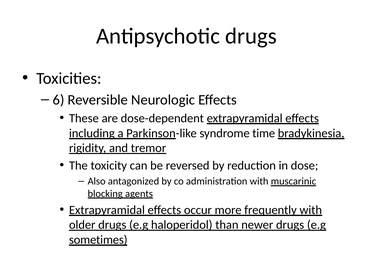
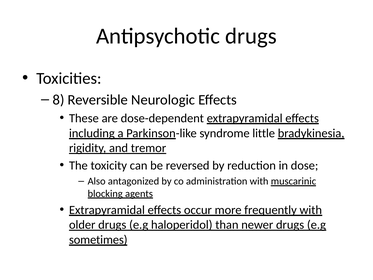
6: 6 -> 8
time: time -> little
